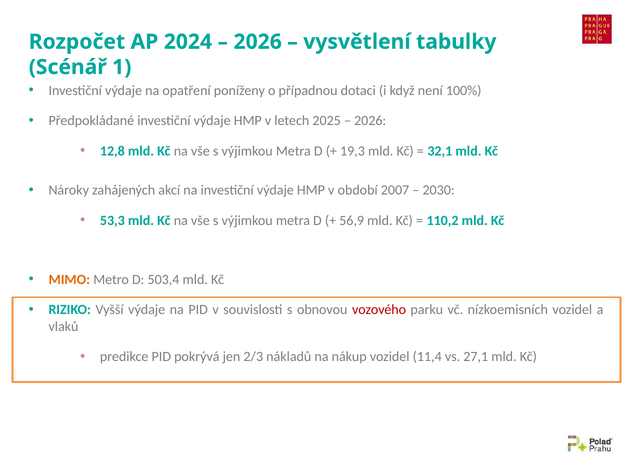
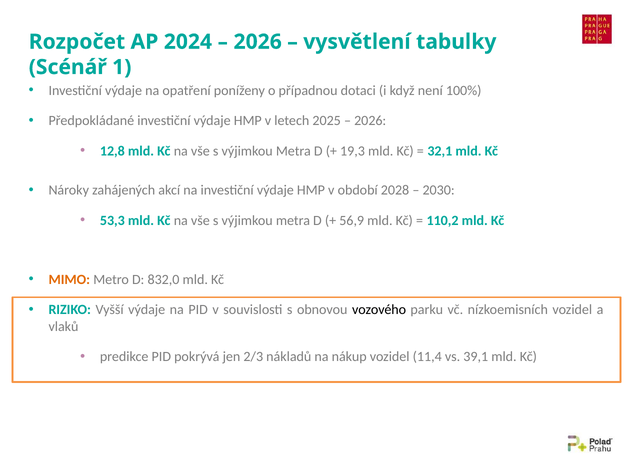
2007: 2007 -> 2028
503,4: 503,4 -> 832,0
vozového colour: red -> black
27,1: 27,1 -> 39,1
